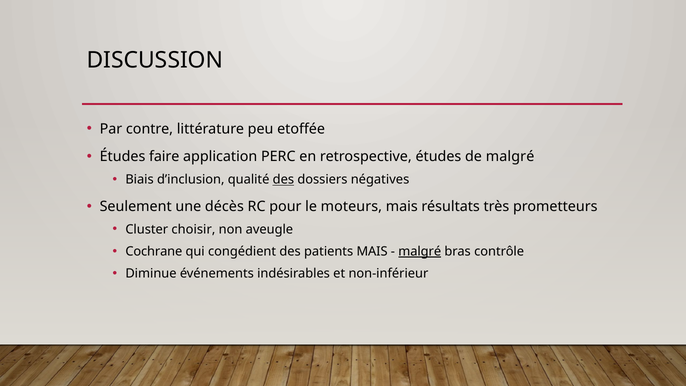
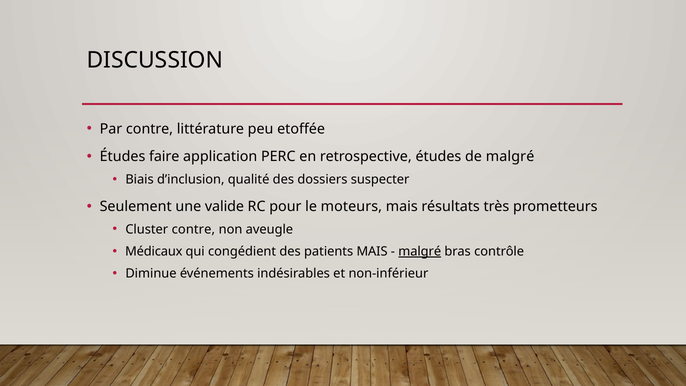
des at (283, 180) underline: present -> none
négatives: négatives -> suspecter
décès: décès -> valide
Cluster choisir: choisir -> contre
Cochrane: Cochrane -> Médicaux
